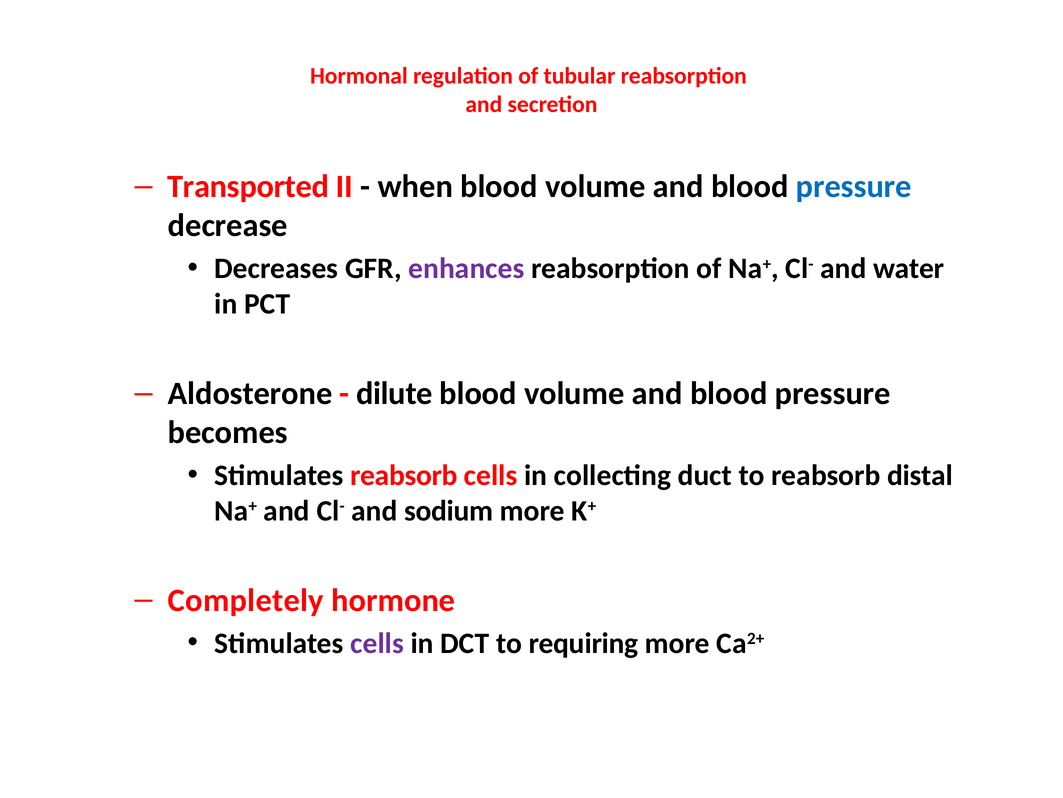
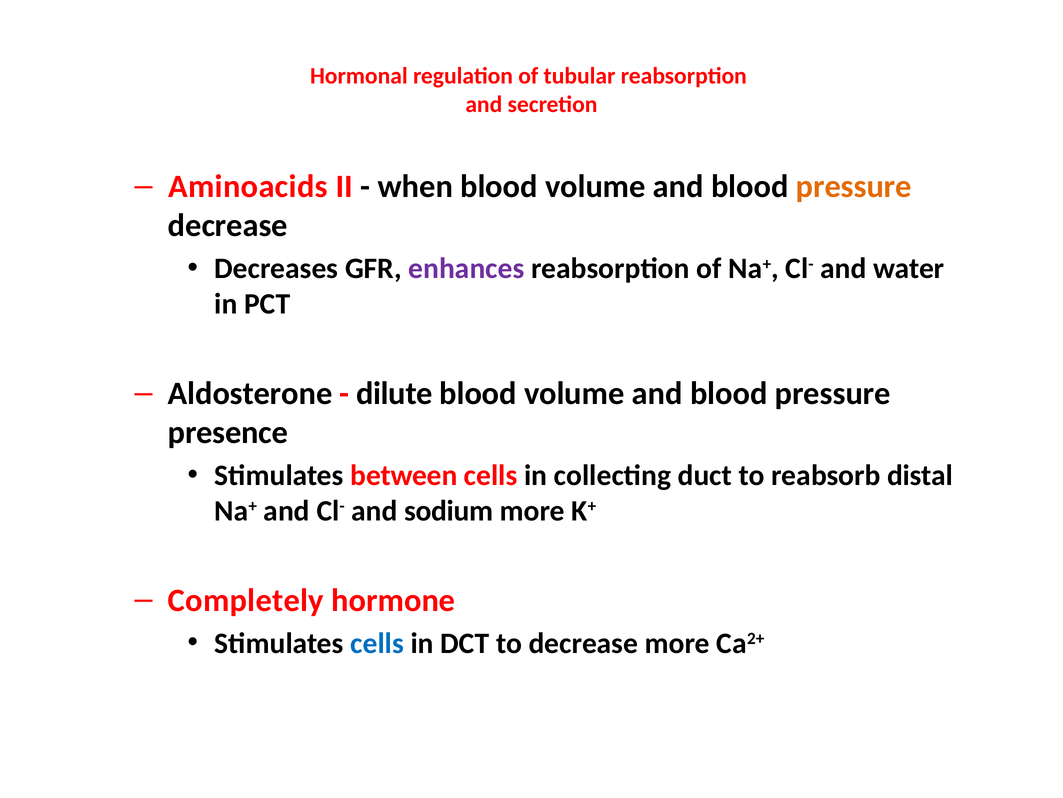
Transported: Transported -> Aminoacids
pressure at (854, 187) colour: blue -> orange
becomes: becomes -> presence
Stimulates reabsorb: reabsorb -> between
cells at (377, 643) colour: purple -> blue
to requiring: requiring -> decrease
